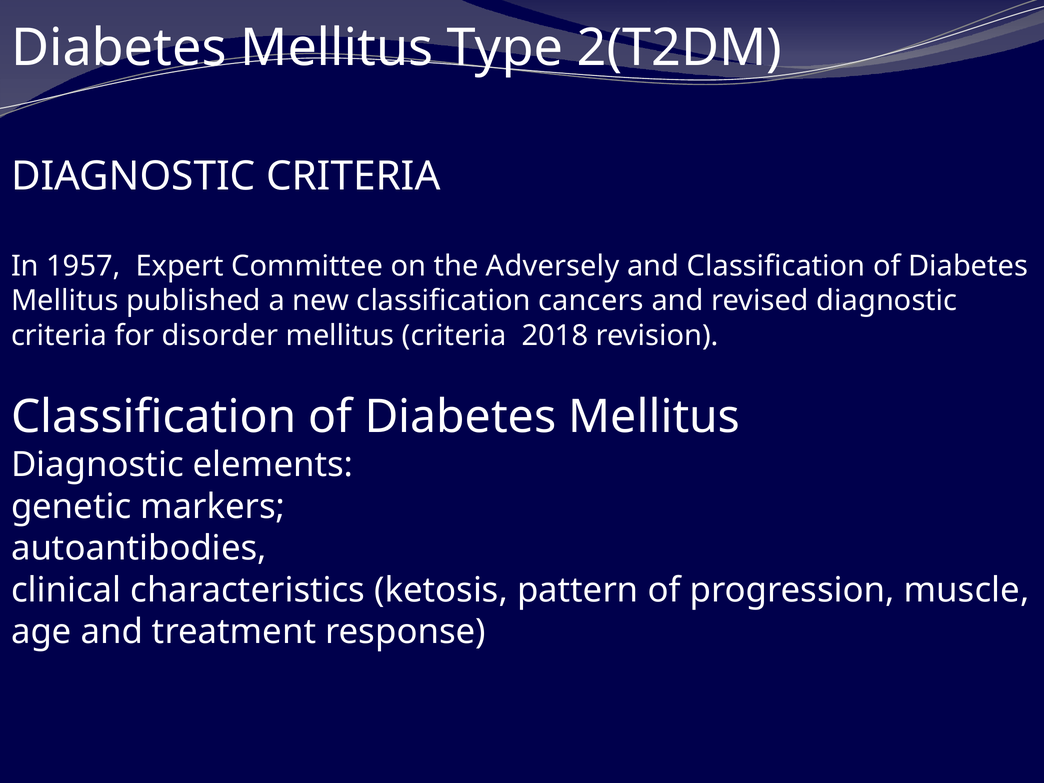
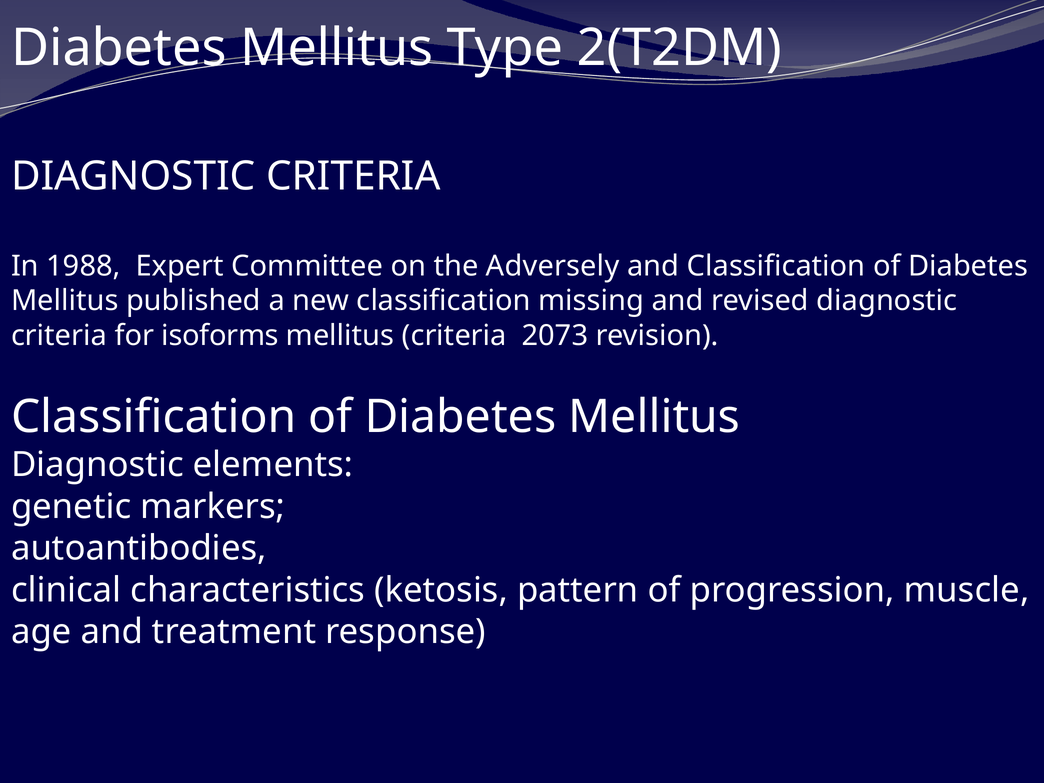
1957: 1957 -> 1988
cancers: cancers -> missing
disorder: disorder -> isoforms
2018: 2018 -> 2073
